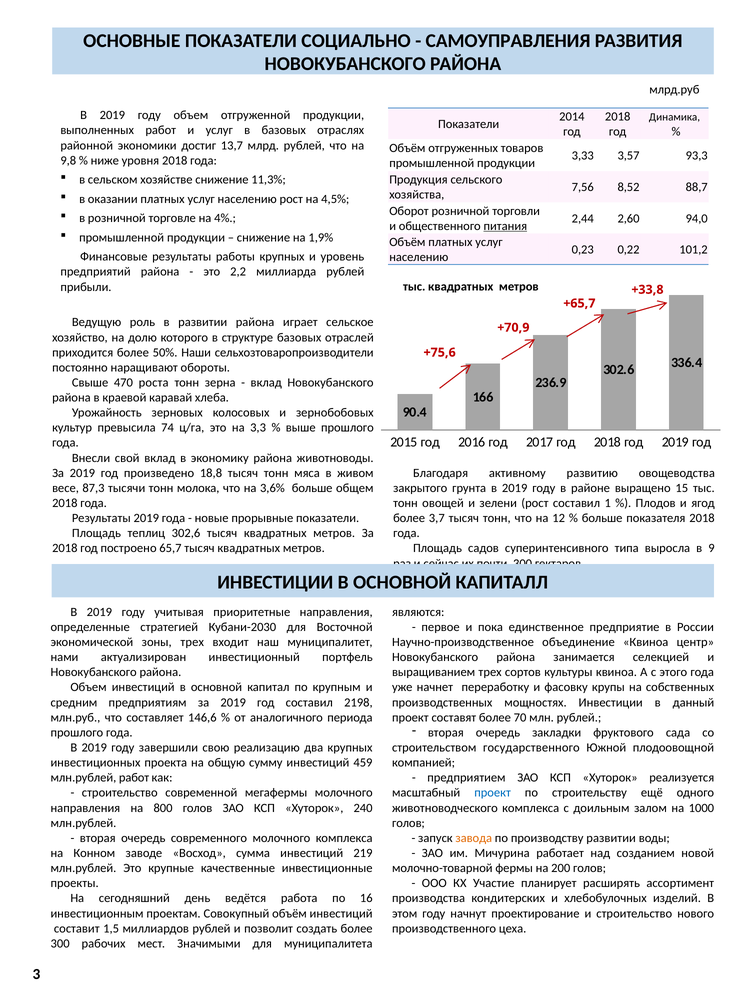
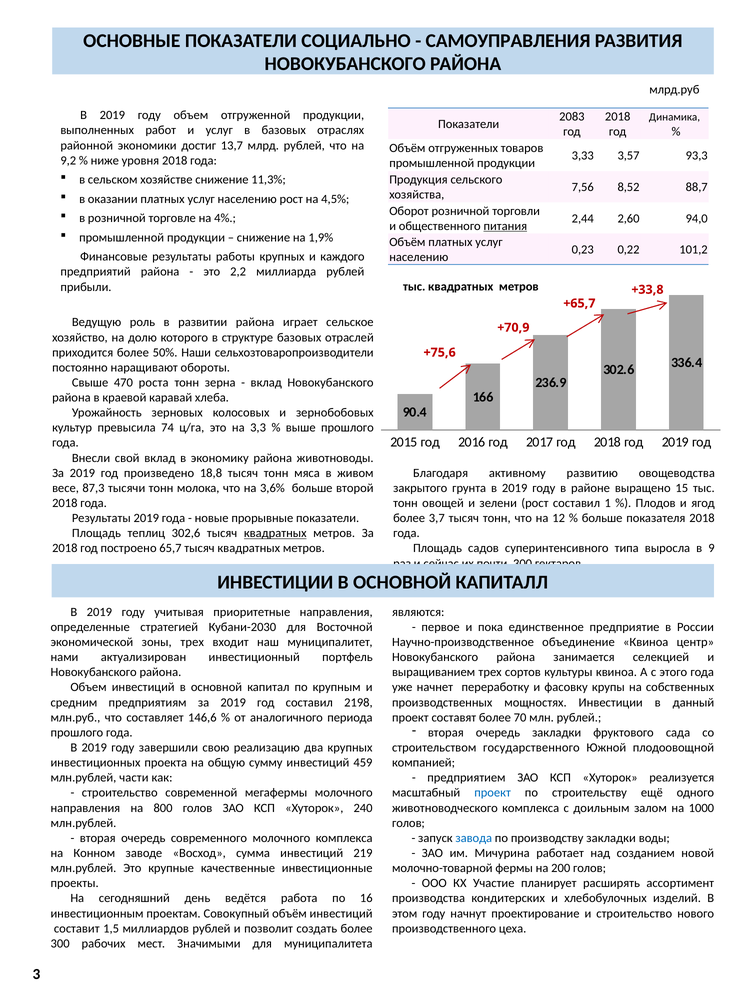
2014: 2014 -> 2083
9,8: 9,8 -> 9,2
уровень: уровень -> каждого
общем: общем -> второй
квадратных at (275, 533) underline: none -> present
млн.рублей работ: работ -> части
завода colour: orange -> blue
производству развитии: развитии -> закладки
